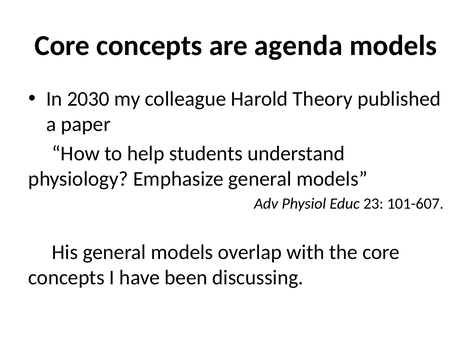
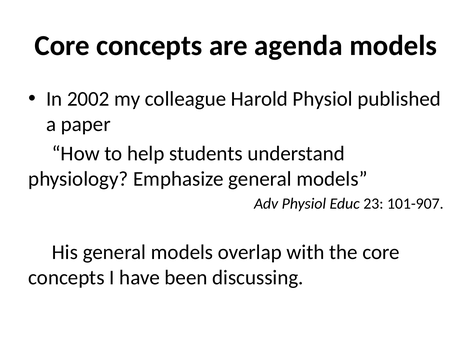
2030: 2030 -> 2002
Harold Theory: Theory -> Physiol
101-607: 101-607 -> 101-907
